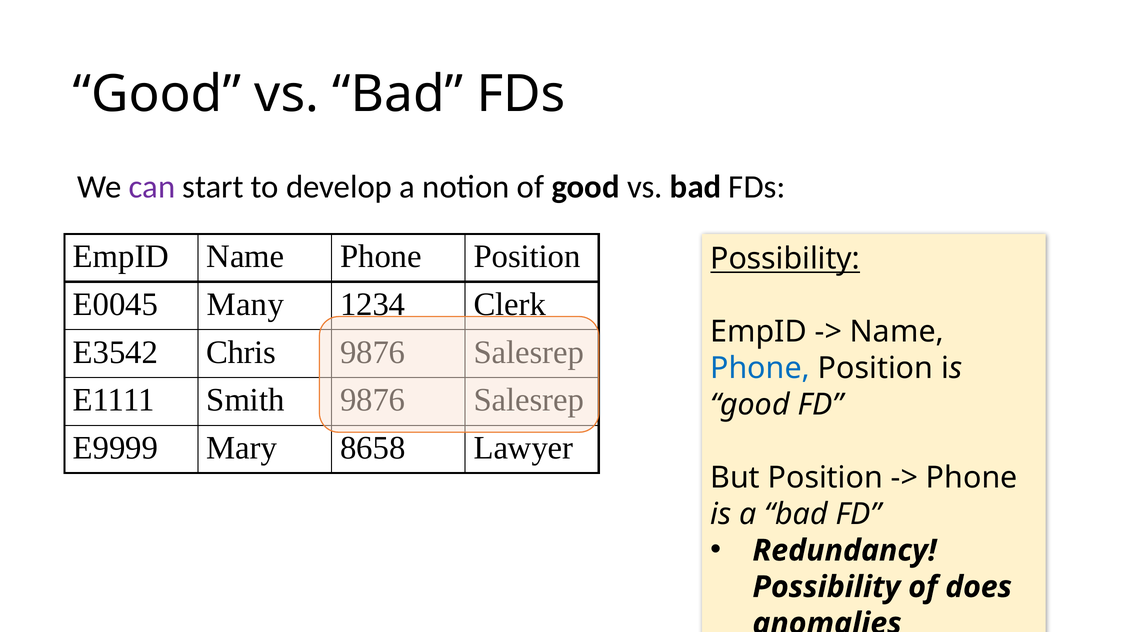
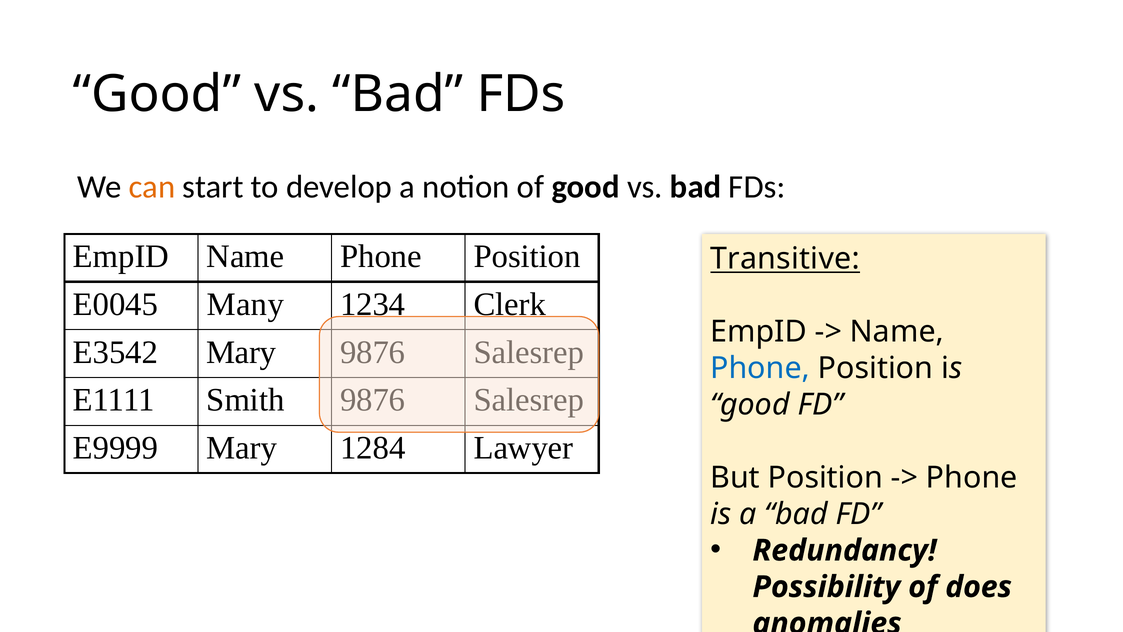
can colour: purple -> orange
Possibility at (785, 258): Possibility -> Transitive
E3542 Chris: Chris -> Mary
8658: 8658 -> 1284
